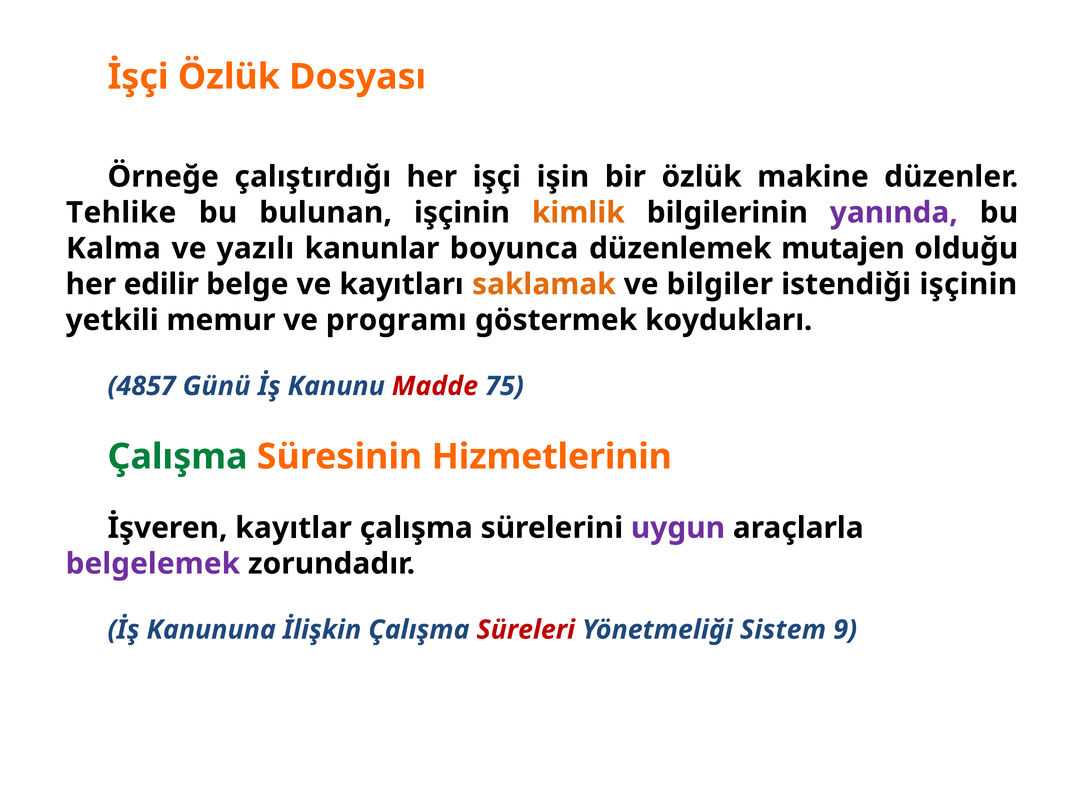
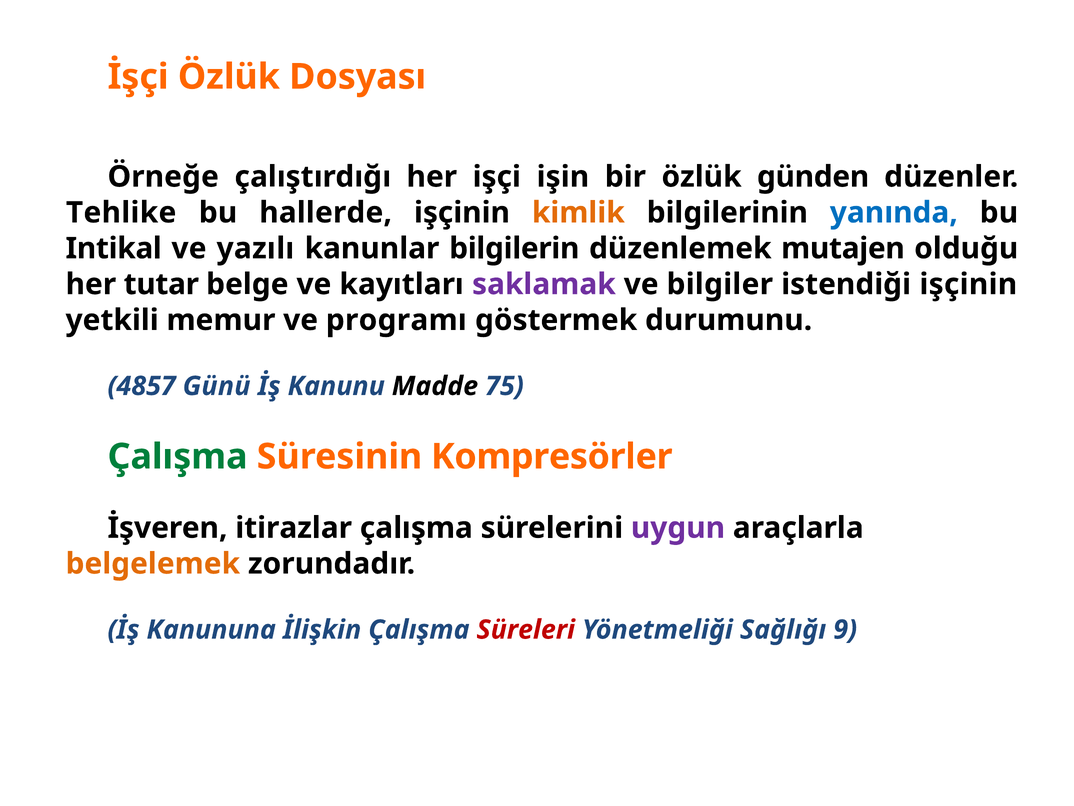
makine: makine -> günden
bulunan: bulunan -> hallerde
yanında colour: purple -> blue
Kalma: Kalma -> Intikal
boyunca: boyunca -> bilgilerin
edilir: edilir -> tutar
saklamak colour: orange -> purple
koydukları: koydukları -> durumunu
Madde colour: red -> black
Hizmetlerinin: Hizmetlerinin -> Kompresörler
kayıtlar: kayıtlar -> itirazlar
belgelemek colour: purple -> orange
Sistem: Sistem -> Sağlığı
